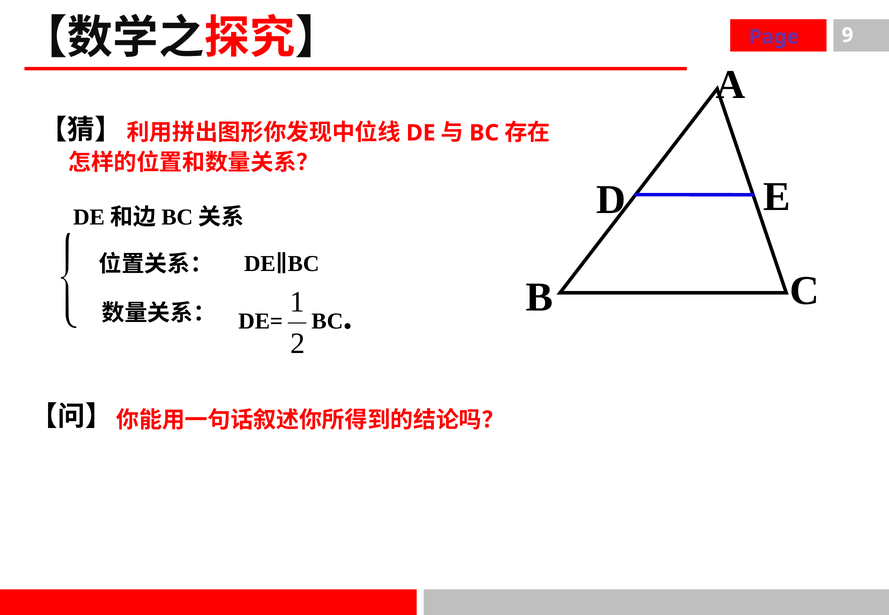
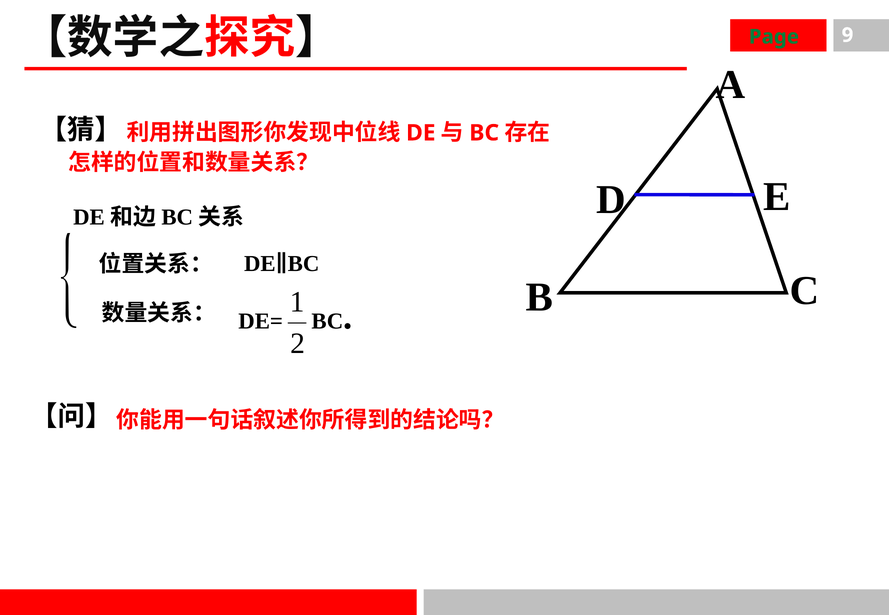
Page colour: purple -> green
